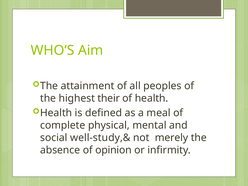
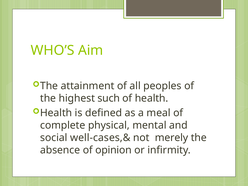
their: their -> such
well-study,&: well-study,& -> well-cases,&
